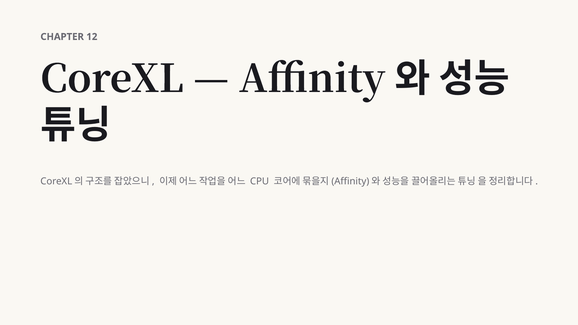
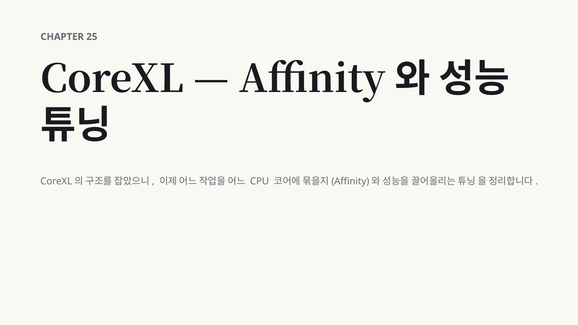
12: 12 -> 25
